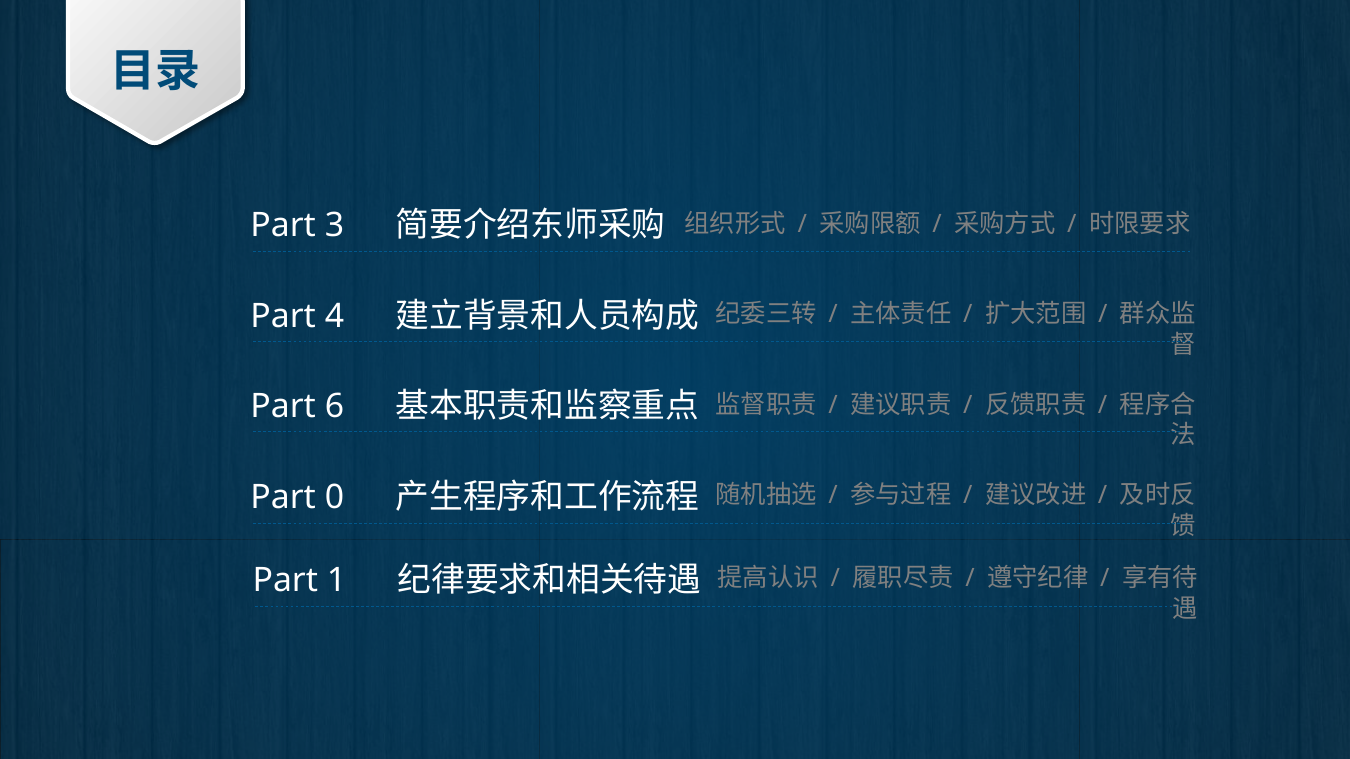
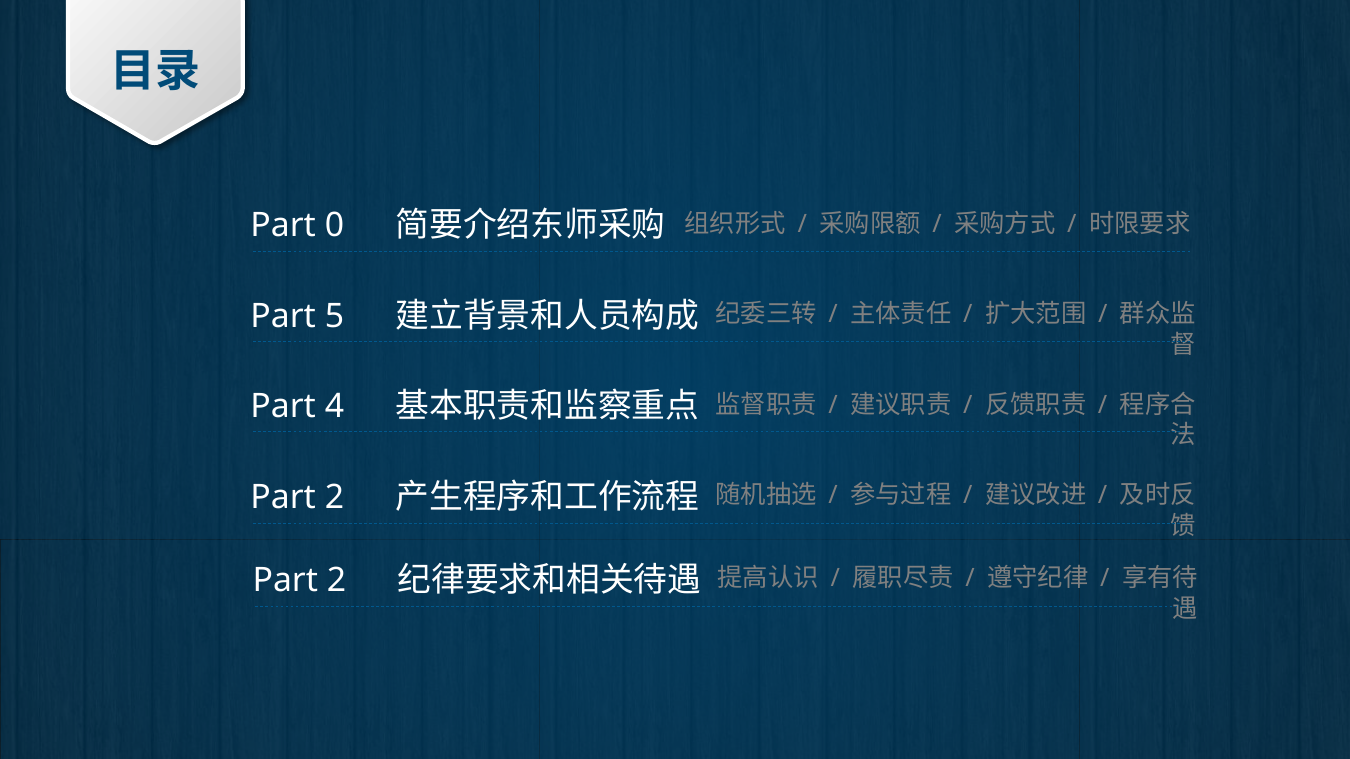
3: 3 -> 0
4: 4 -> 5
6: 6 -> 4
0 at (334, 497): 0 -> 2
1 at (337, 580): 1 -> 2
